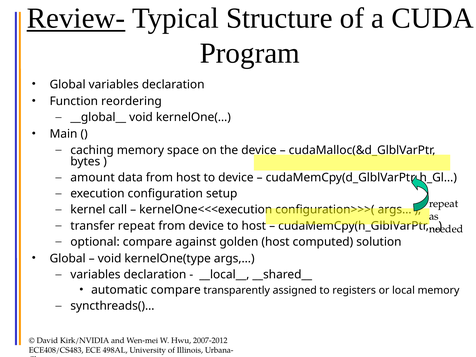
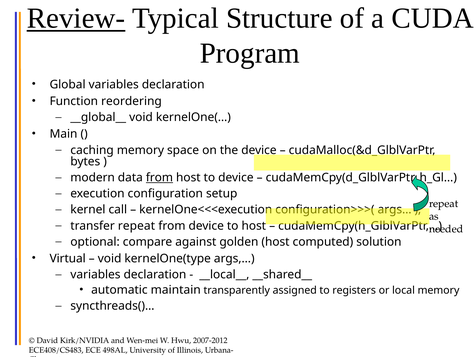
amount: amount -> modern
from at (159, 178) underline: none -> present
Global at (68, 259): Global -> Virtual
automatic compare: compare -> maintain
